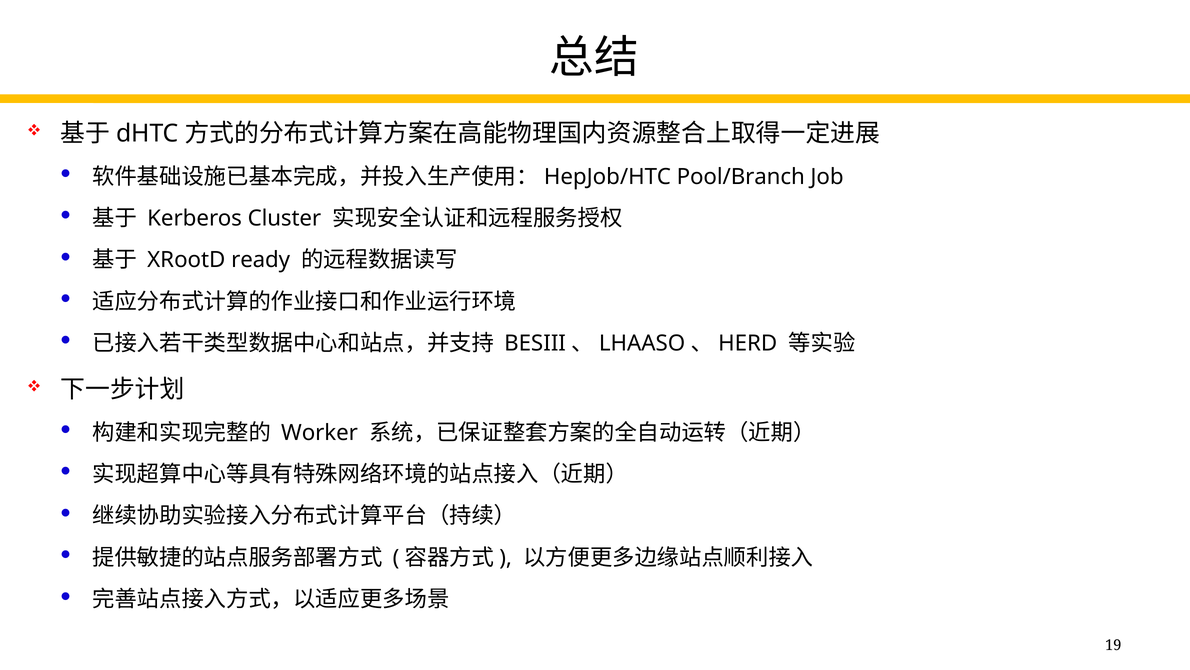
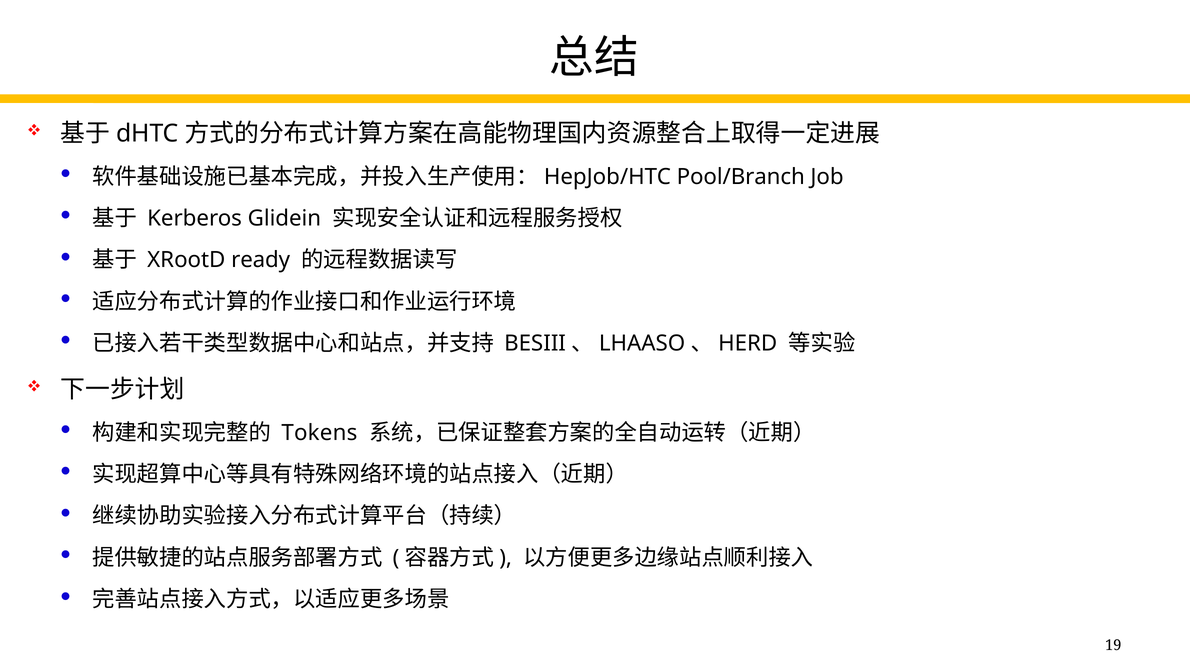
Cluster: Cluster -> Glidein
Worker: Worker -> Tokens
